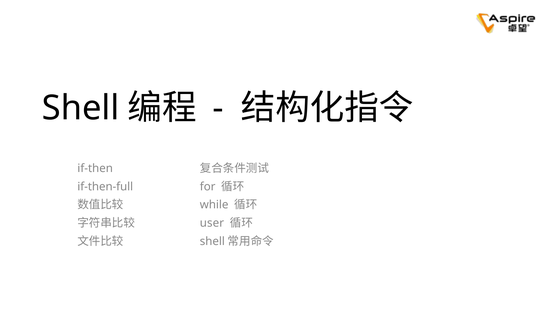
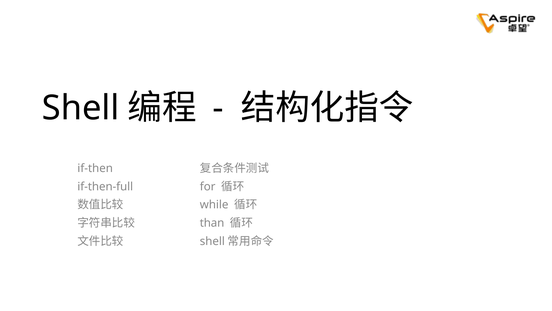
user: user -> than
